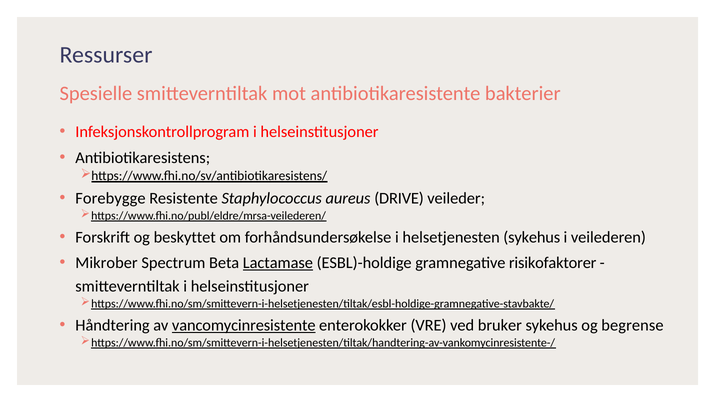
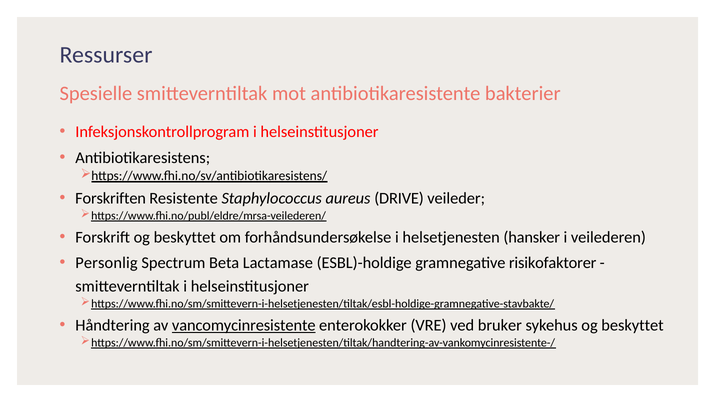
Forebygge: Forebygge -> Forskriften
helsetjenesten sykehus: sykehus -> hansker
Mikrober: Mikrober -> Personlig
Lactamase underline: present -> none
sykehus og begrense: begrense -> beskyttet
